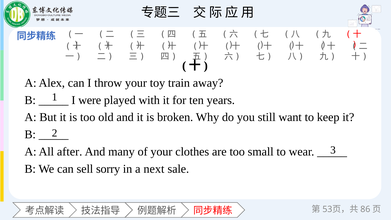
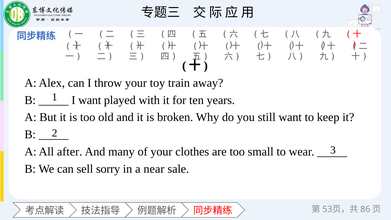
I were: were -> want
next: next -> near
